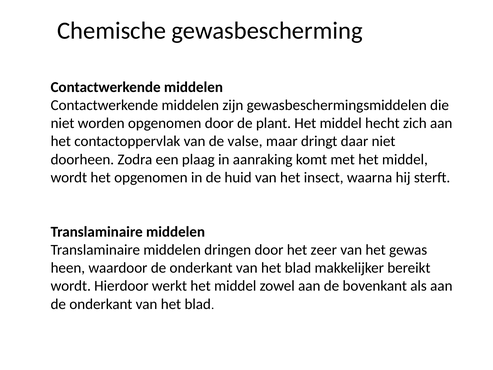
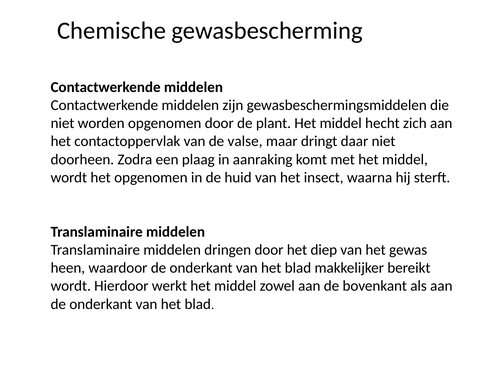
zeer: zeer -> diep
